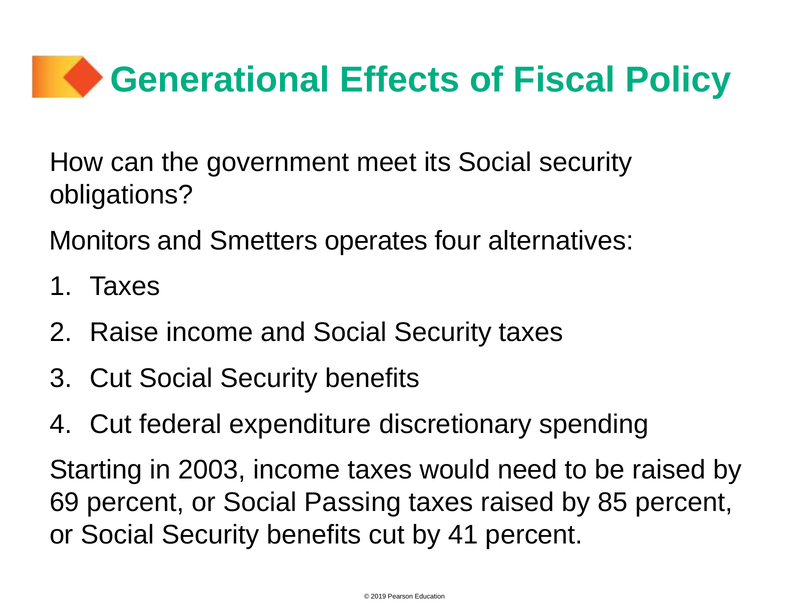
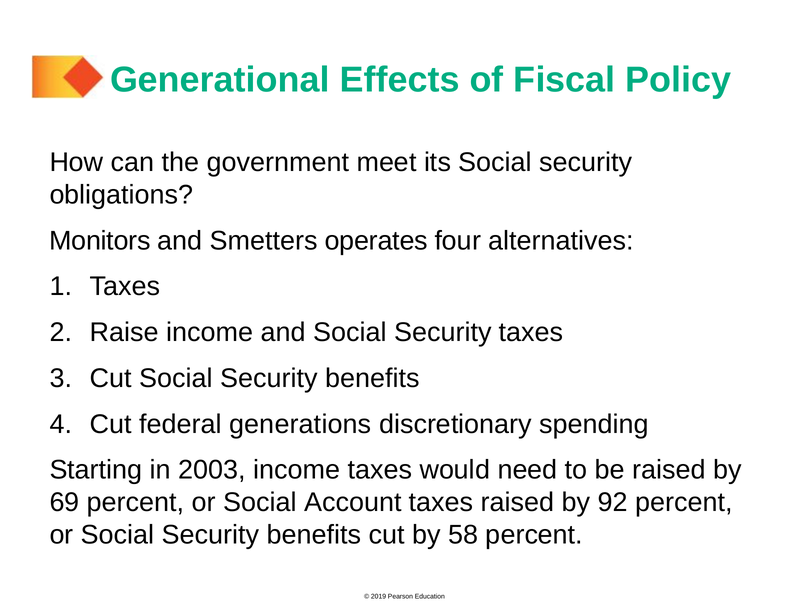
expenditure: expenditure -> generations
Passing: Passing -> Account
85: 85 -> 92
41: 41 -> 58
